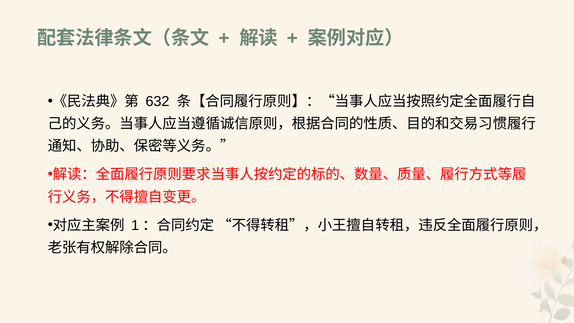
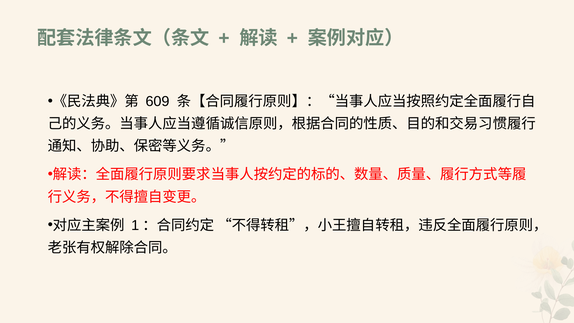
632: 632 -> 609
